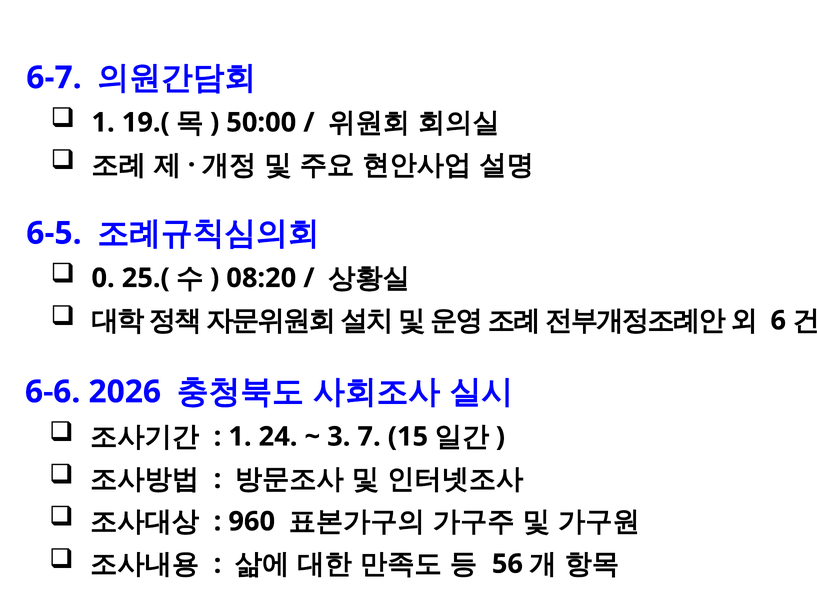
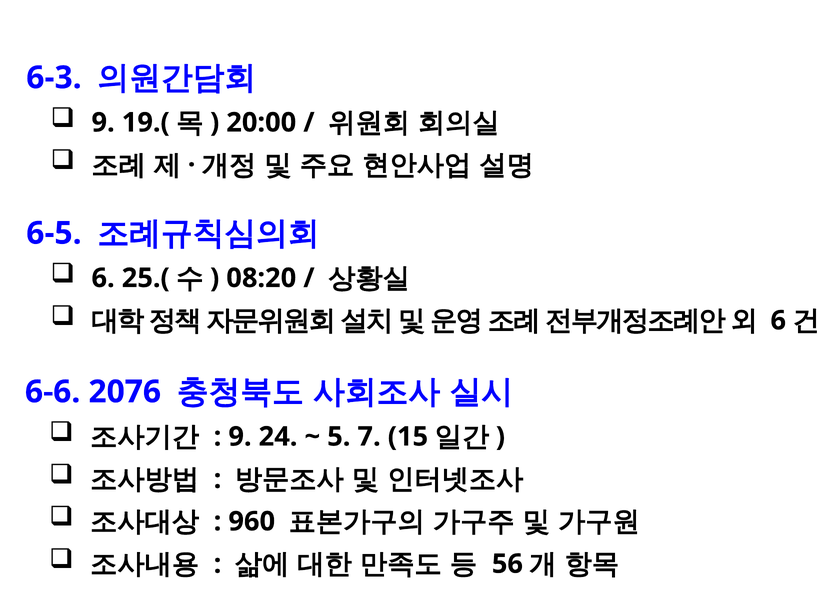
6-7: 6-7 -> 6-3
1 at (103, 123): 1 -> 9
50:00: 50:00 -> 20:00
0 at (103, 278): 0 -> 6
2026: 2026 -> 2076
1 at (240, 437): 1 -> 9
3: 3 -> 5
